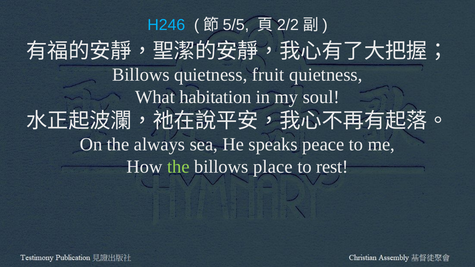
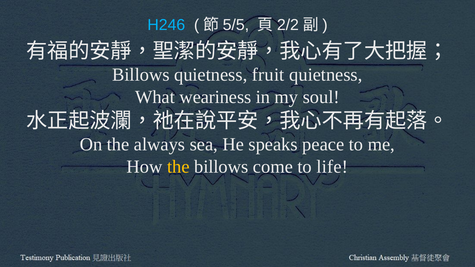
habitation: habitation -> weariness
the at (178, 167) colour: light green -> yellow
place: place -> come
rest: rest -> life
